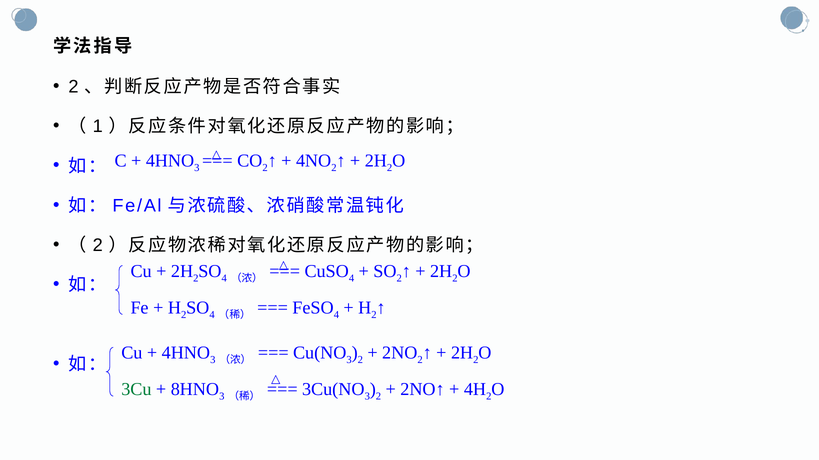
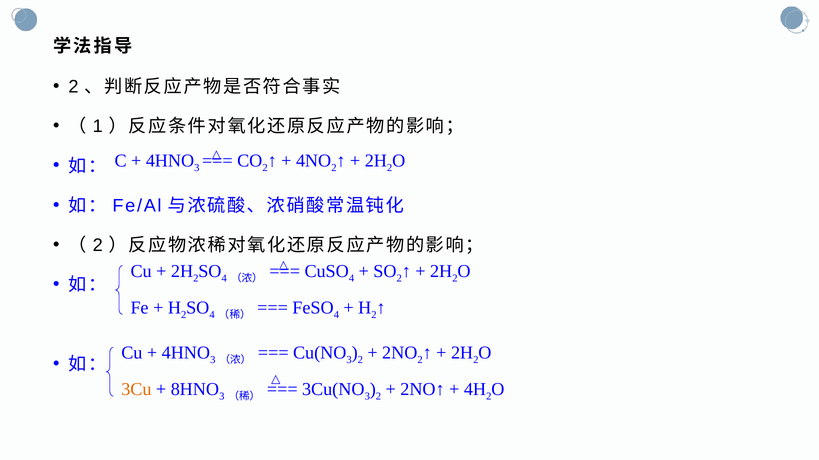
3Cu colour: green -> orange
